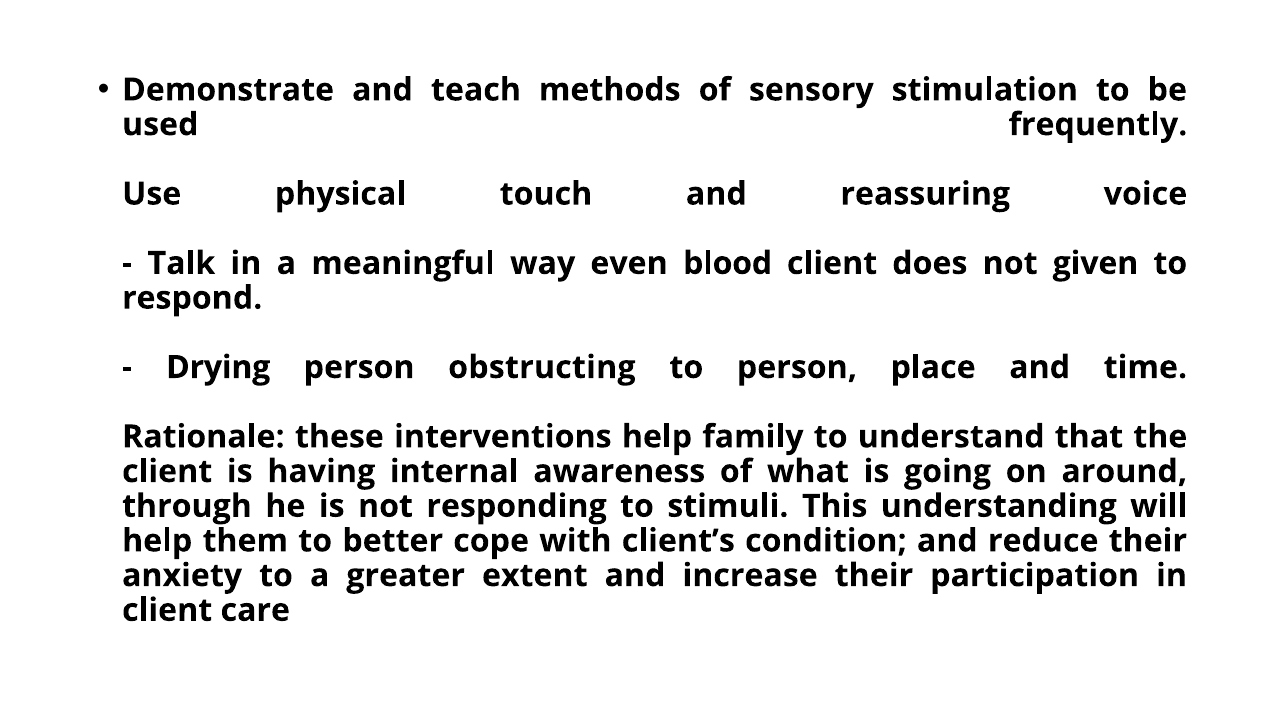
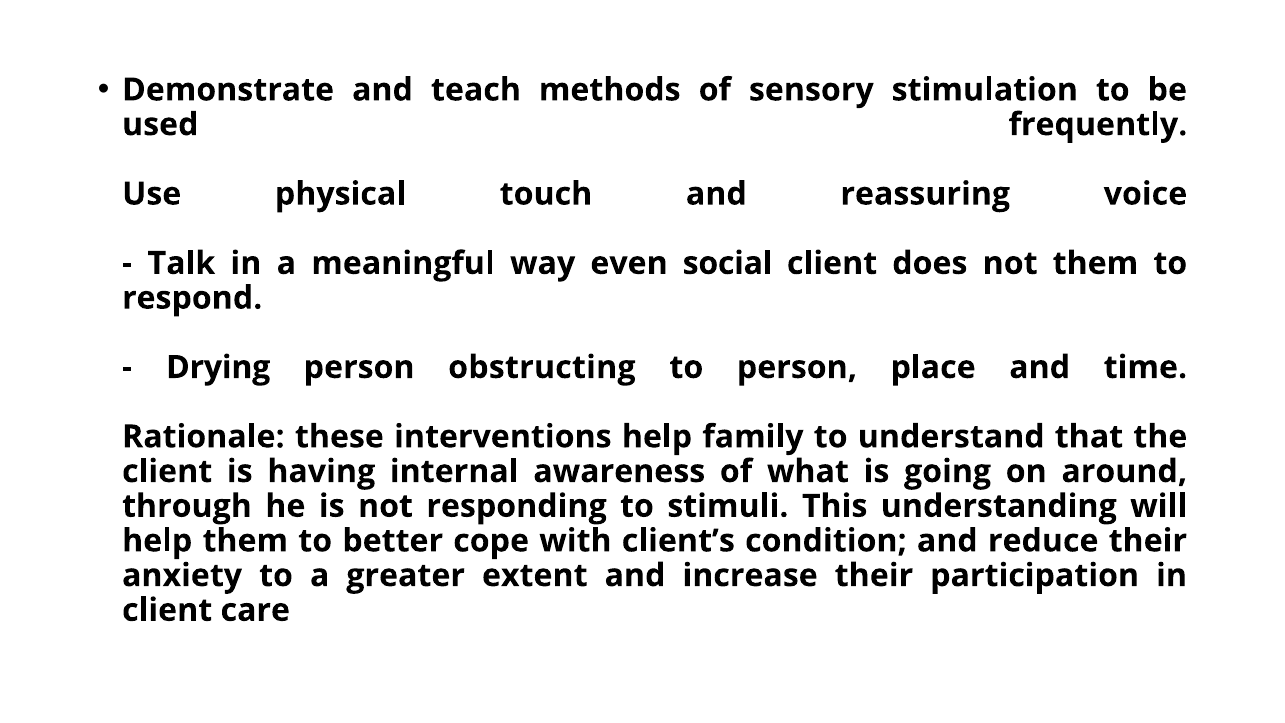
blood: blood -> social
not given: given -> them
